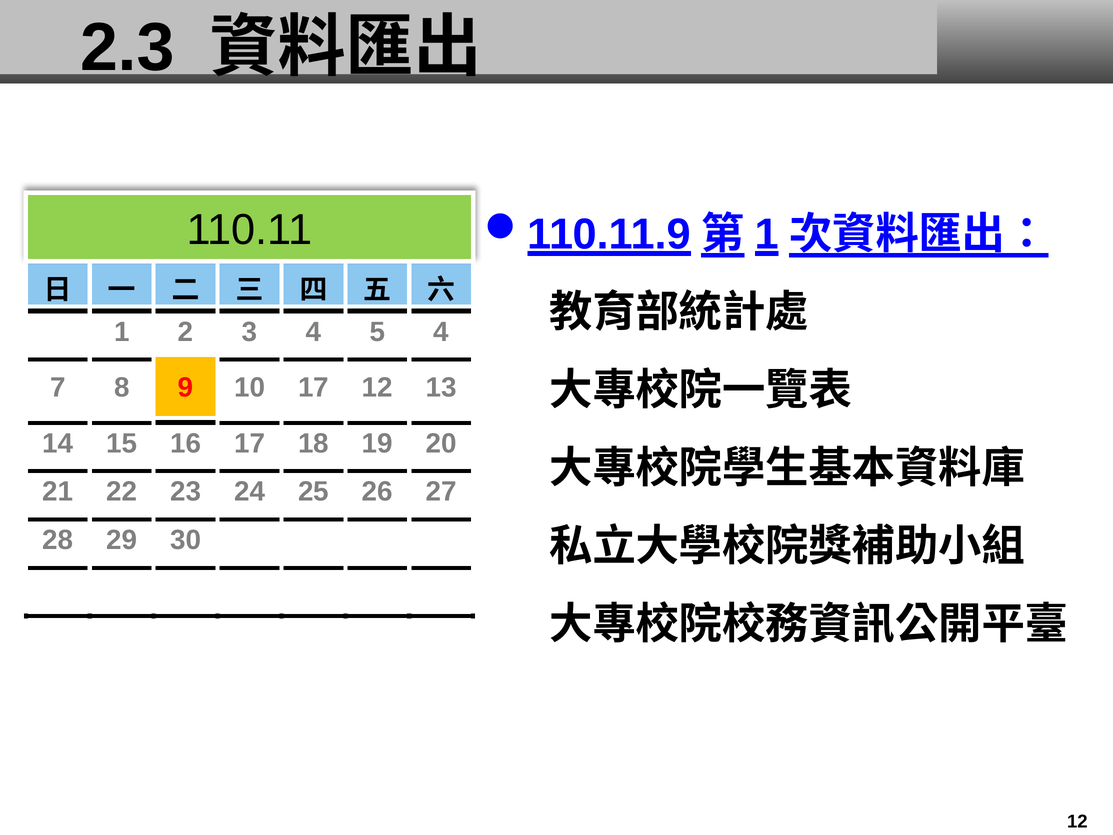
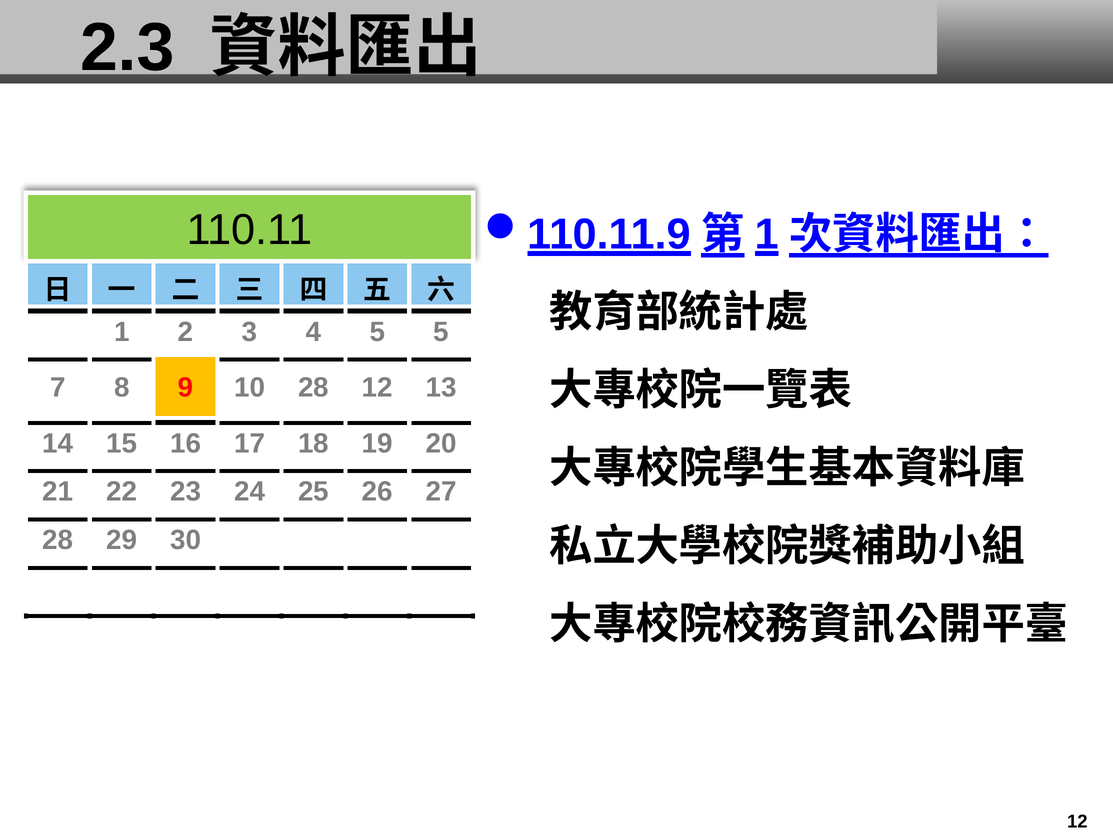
5 4: 4 -> 5
10 17: 17 -> 28
